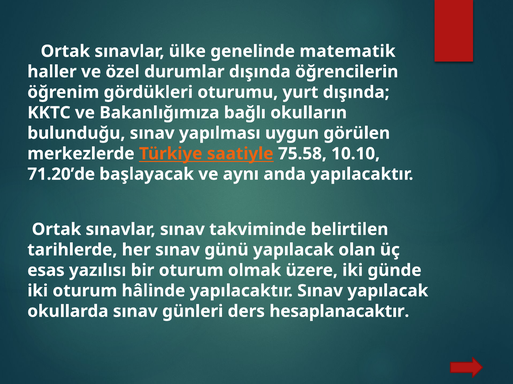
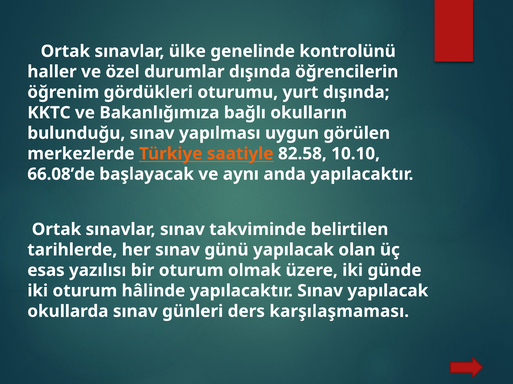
matematik: matematik -> kontrolünü
75.58: 75.58 -> 82.58
71.20’de: 71.20’de -> 66.08’de
hesaplanacaktır: hesaplanacaktır -> karşılaşmaması
